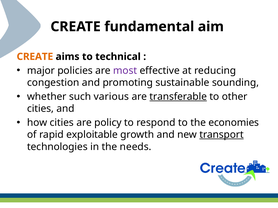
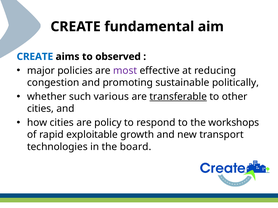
CREATE at (35, 57) colour: orange -> blue
technical: technical -> observed
sounding: sounding -> politically
economies: economies -> workshops
transport underline: present -> none
needs: needs -> board
